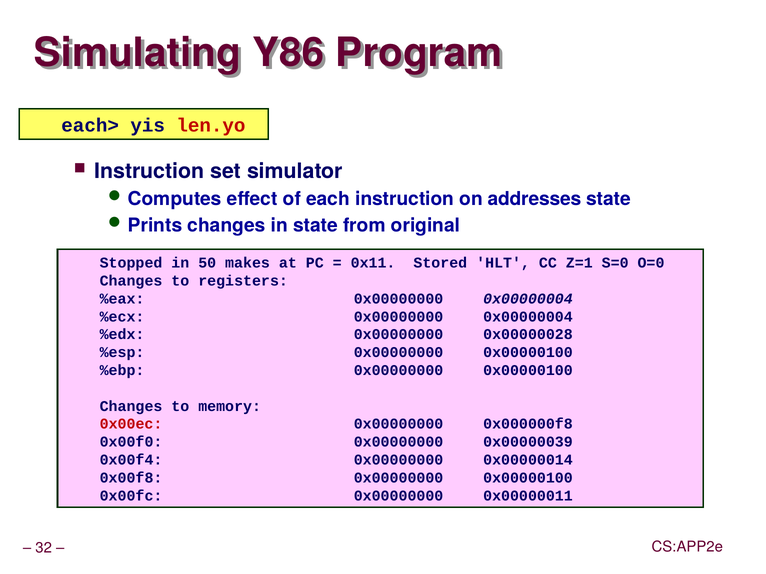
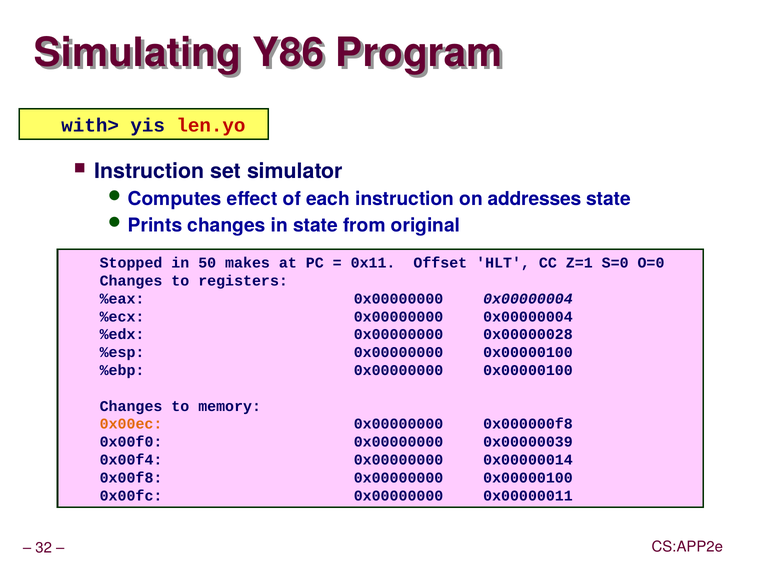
each>: each> -> with>
Stored: Stored -> Offset
0x00ec colour: red -> orange
